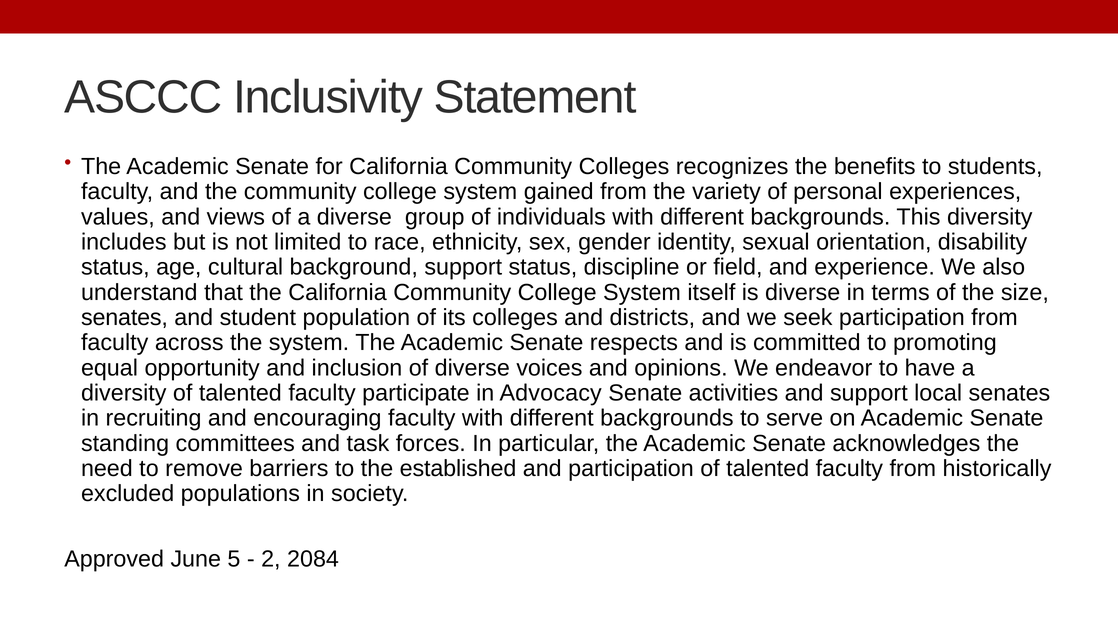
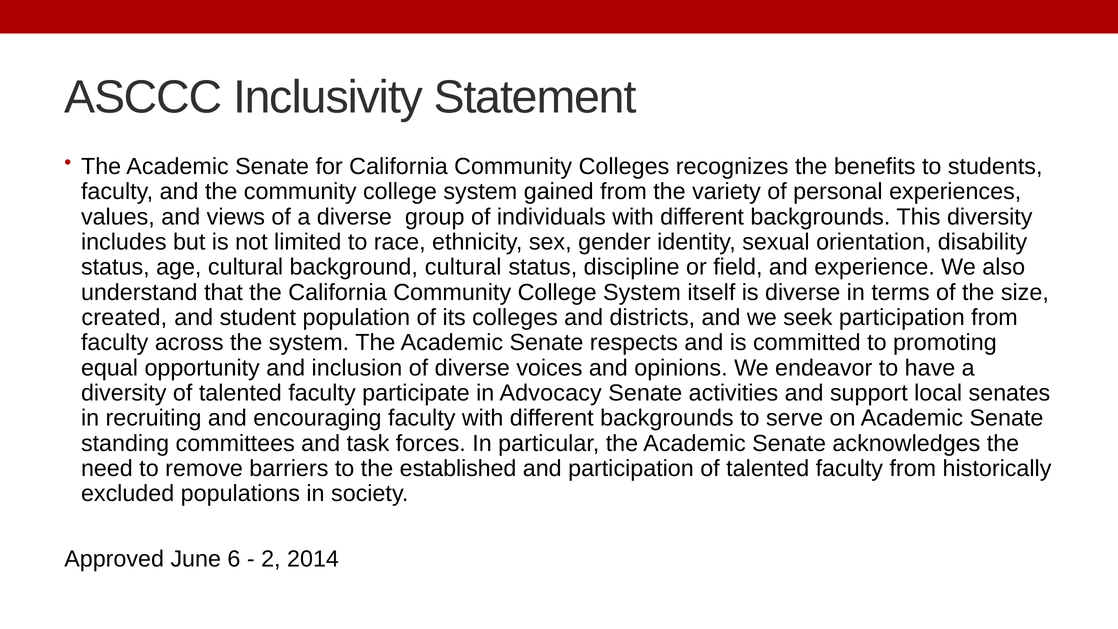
background support: support -> cultural
senates at (124, 317): senates -> created
5: 5 -> 6
2084: 2084 -> 2014
